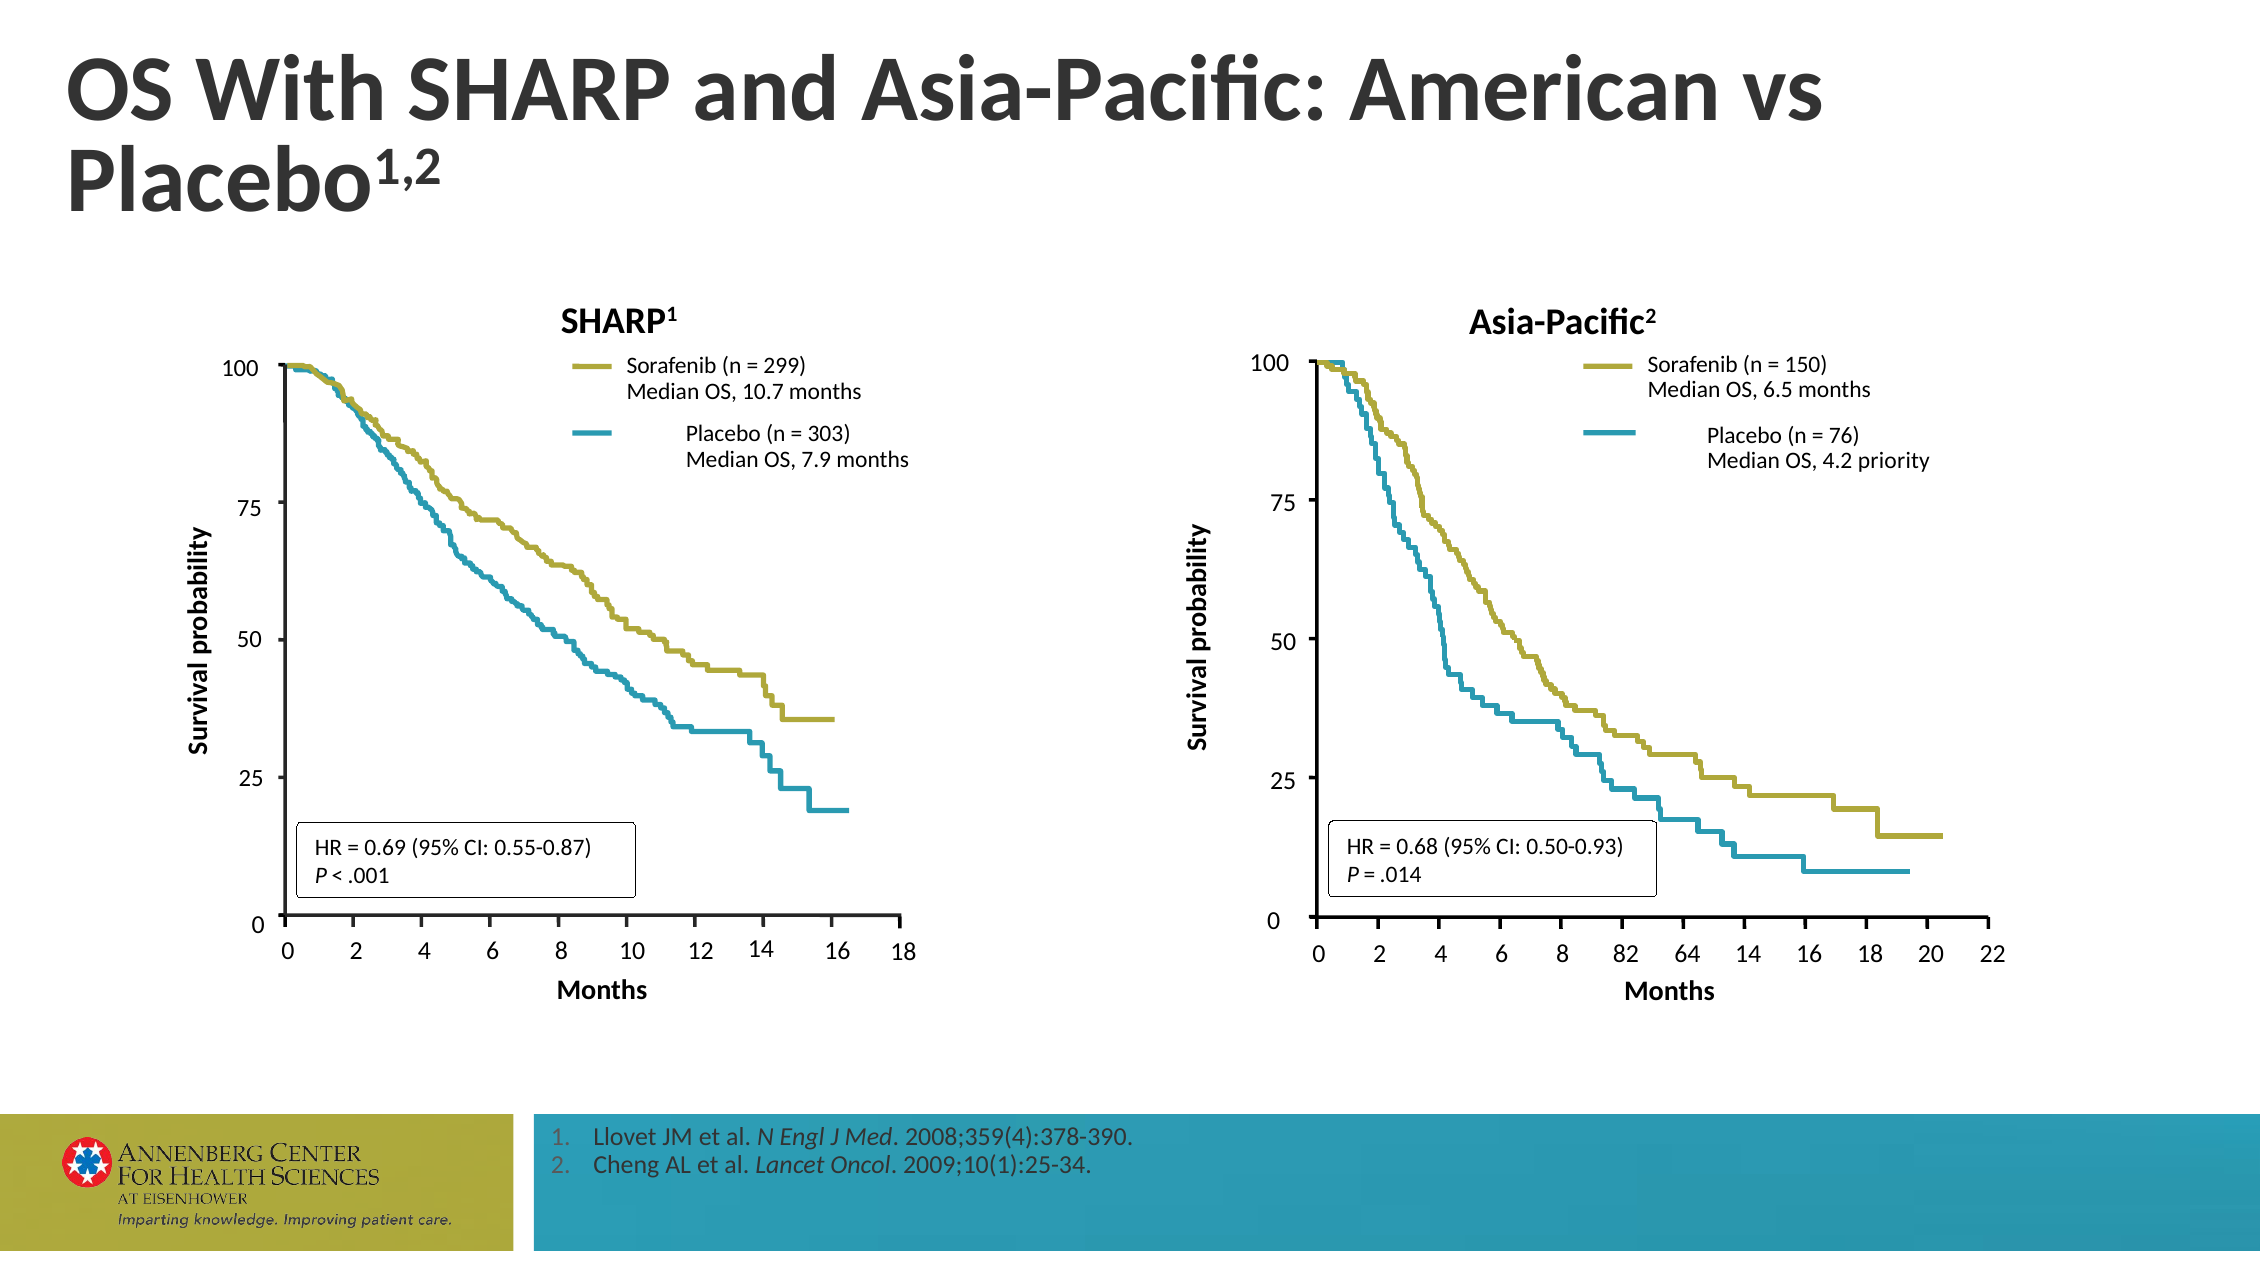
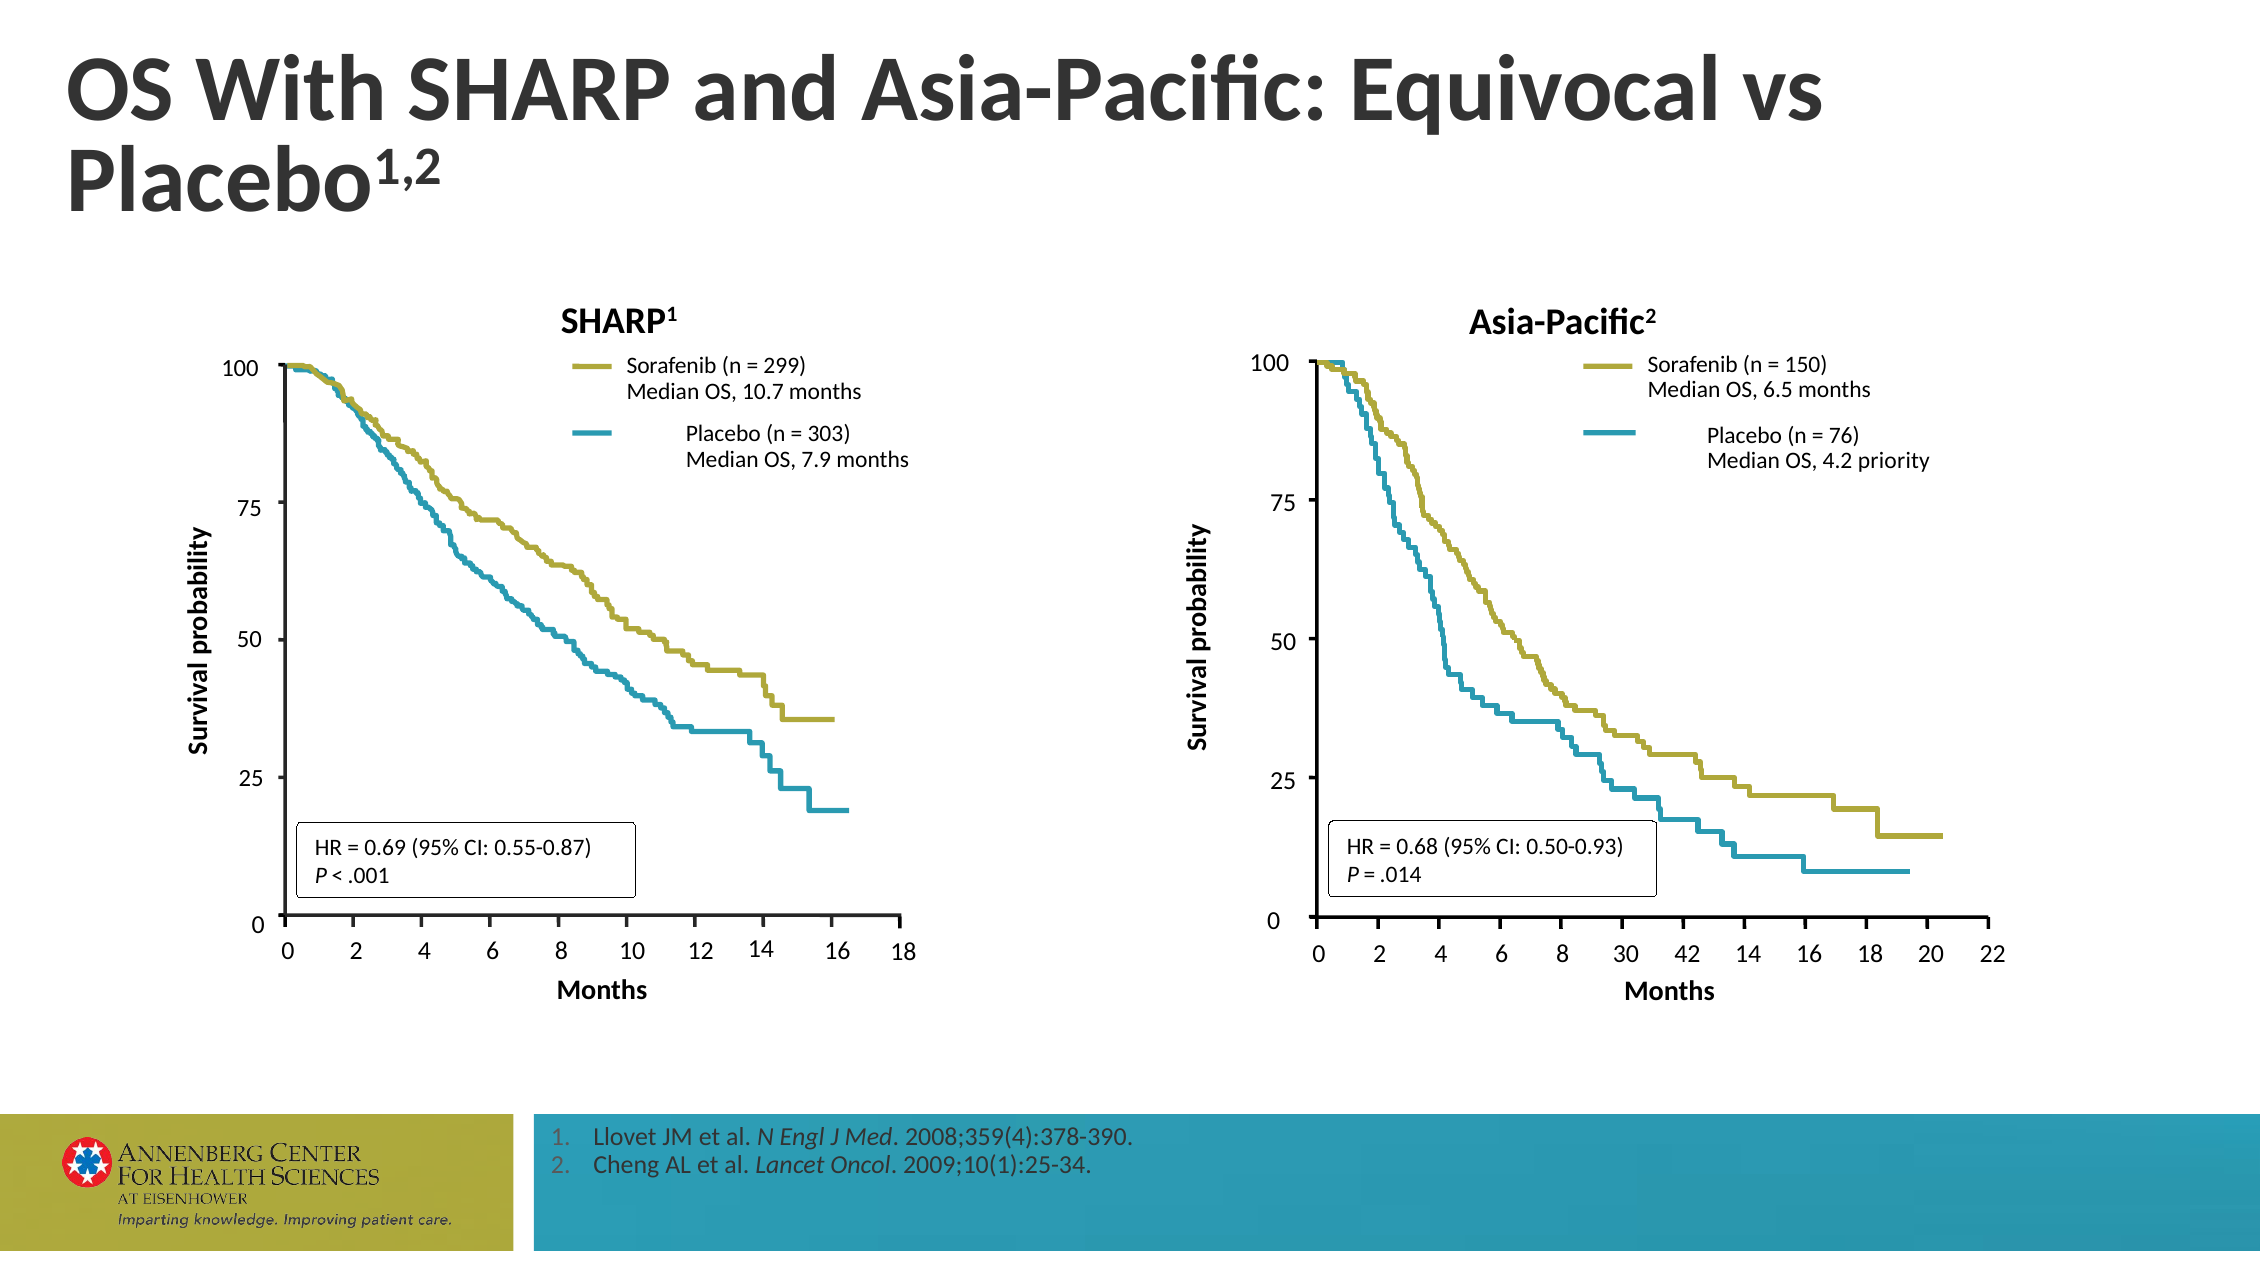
American: American -> Equivocal
82: 82 -> 30
64: 64 -> 42
